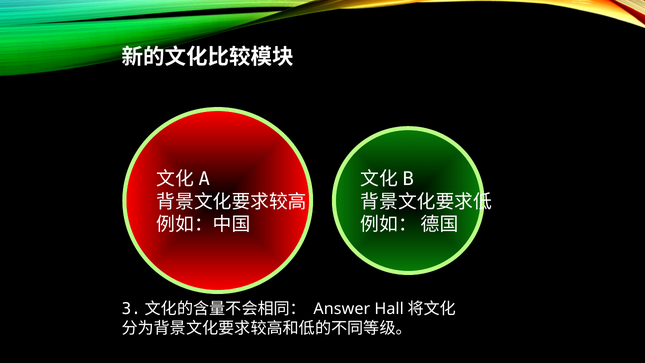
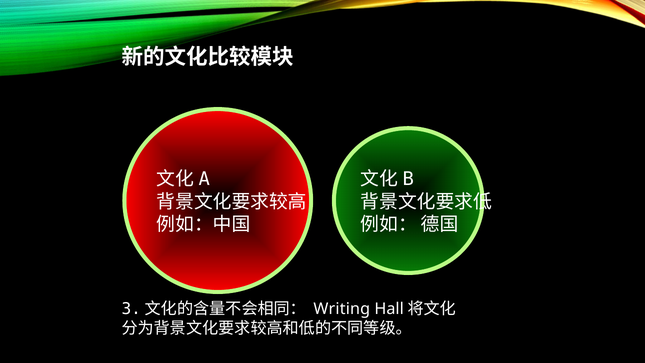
Answer: Answer -> Writing
